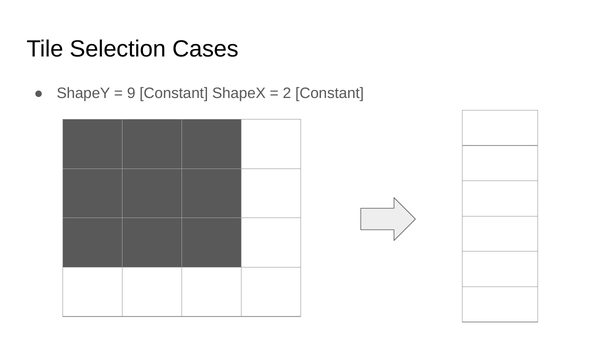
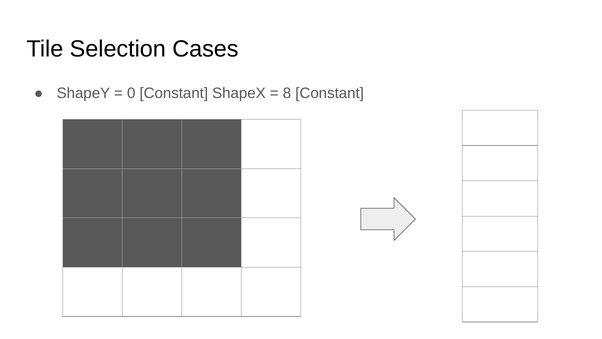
9: 9 -> 0
2: 2 -> 8
